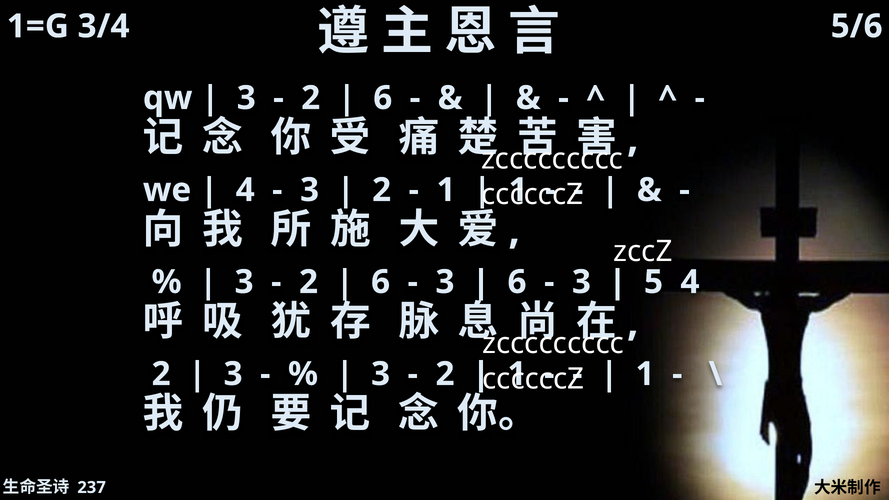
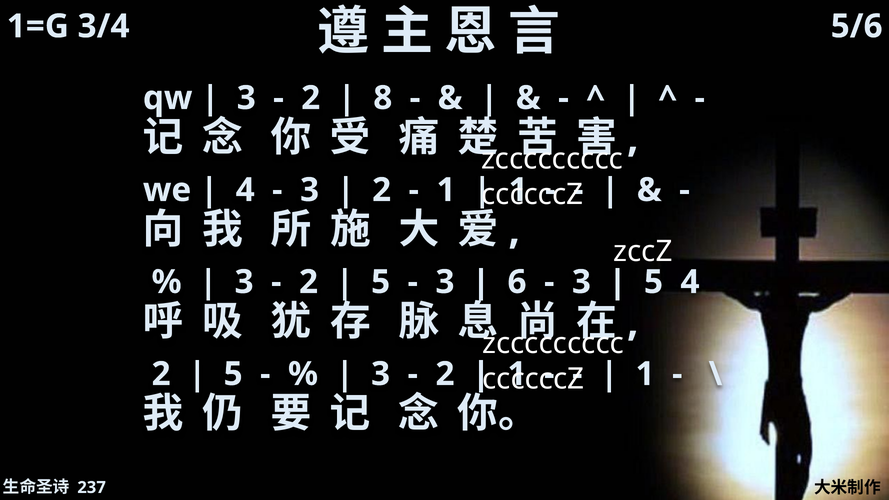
6 at (383, 98): 6 -> 8
6 at (381, 282): 6 -> 5
3 at (233, 374): 3 -> 5
